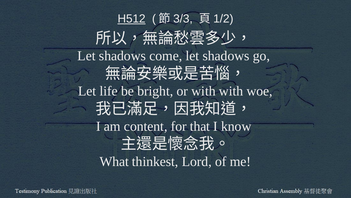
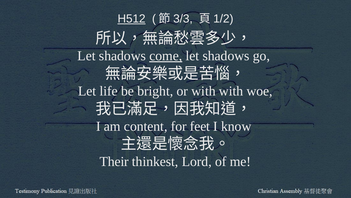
come underline: none -> present
that: that -> feet
What: What -> Their
